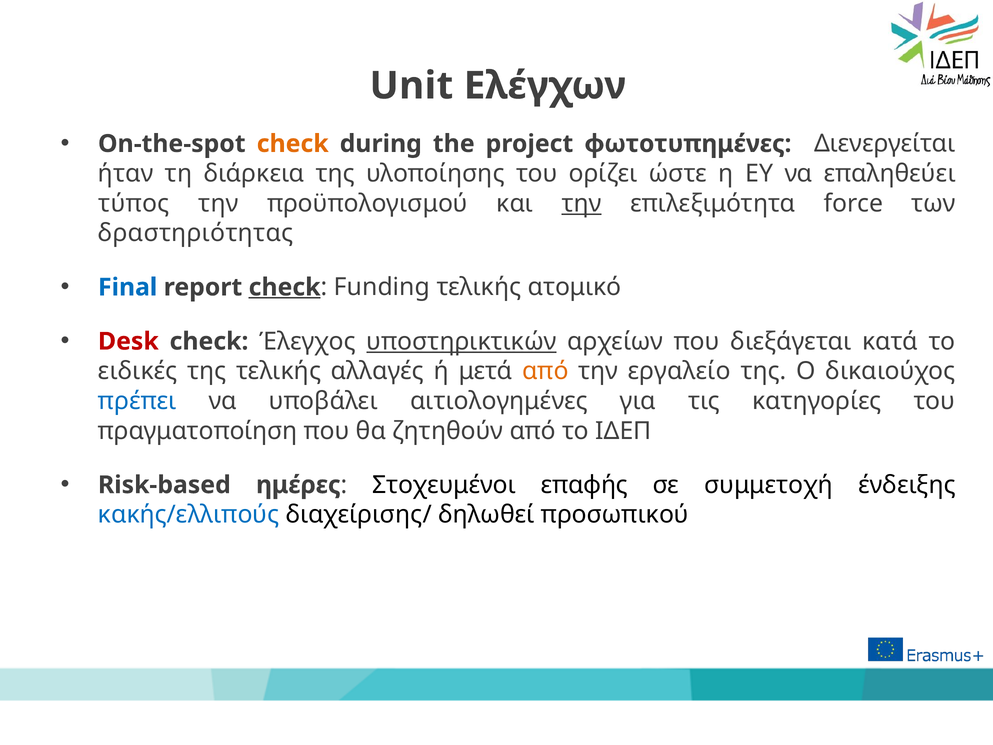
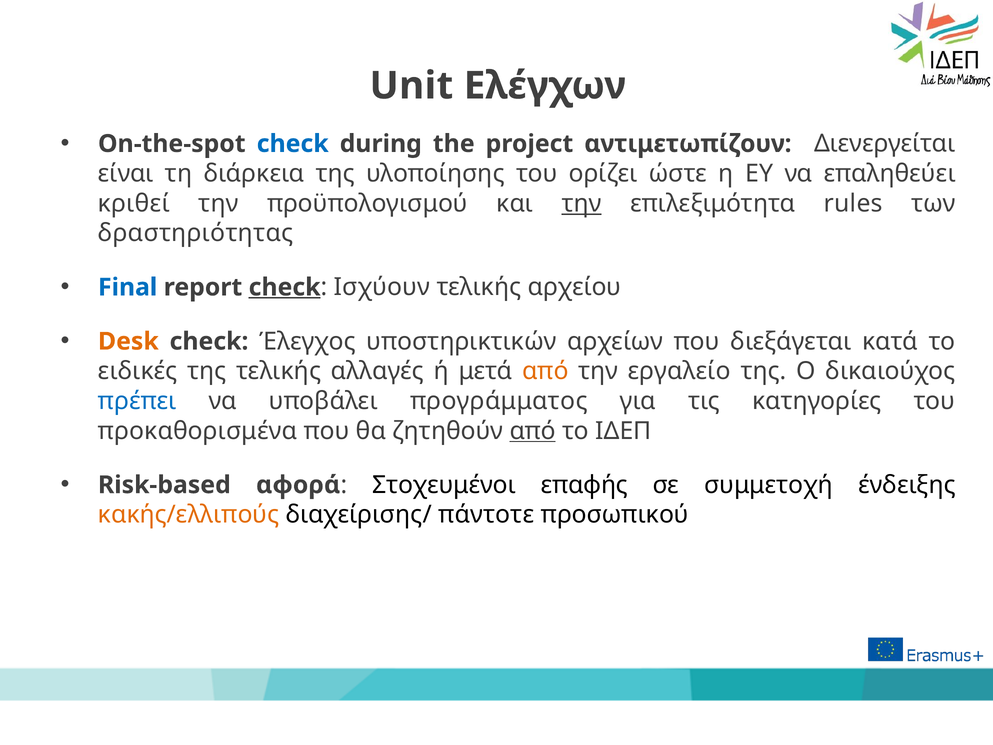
check at (293, 144) colour: orange -> blue
φωτοτυπημένες: φωτοτυπημένες -> αντιμετωπίζουν
ήταν: ήταν -> είναι
τύπος: τύπος -> κριθεί
force: force -> rules
Funding: Funding -> Ισχύουν
ατομικό: ατομικό -> αρχείου
Desk colour: red -> orange
υποστηρικτικών underline: present -> none
αιτιολογημένες: αιτιολογημένες -> προγράμματος
πραγματοποίηση: πραγματοποίηση -> προκαθορισμένα
από at (533, 431) underline: none -> present
ημέρες: ημέρες -> αφορά
κακής/ελλιπούς colour: blue -> orange
δηλωθεί: δηλωθεί -> πάντοτε
